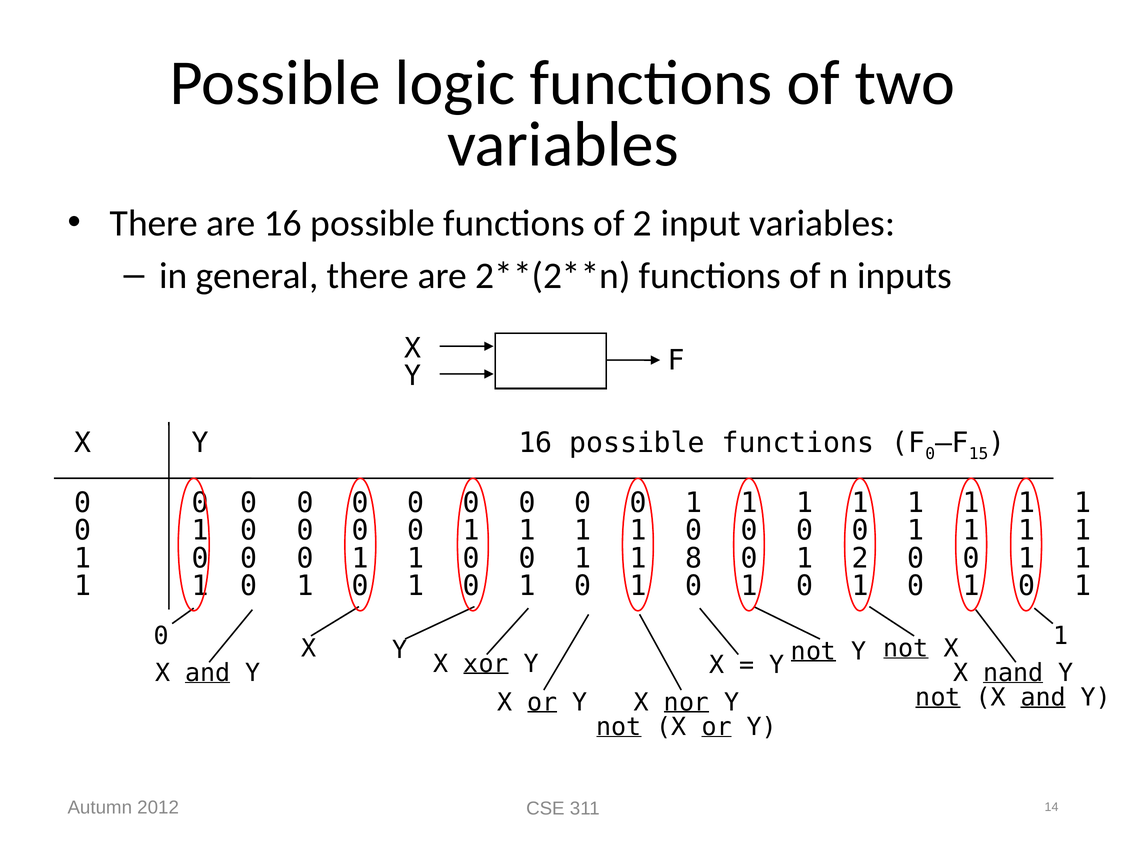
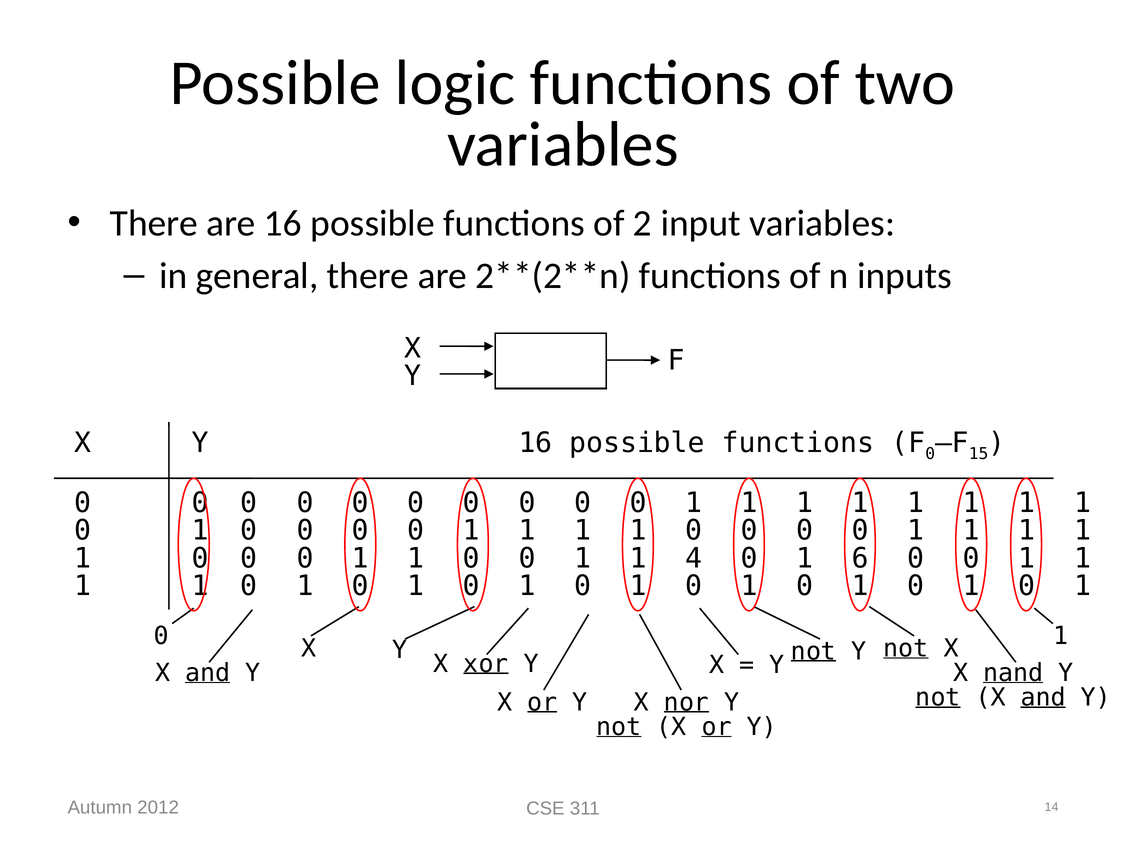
8: 8 -> 4
1 2: 2 -> 6
